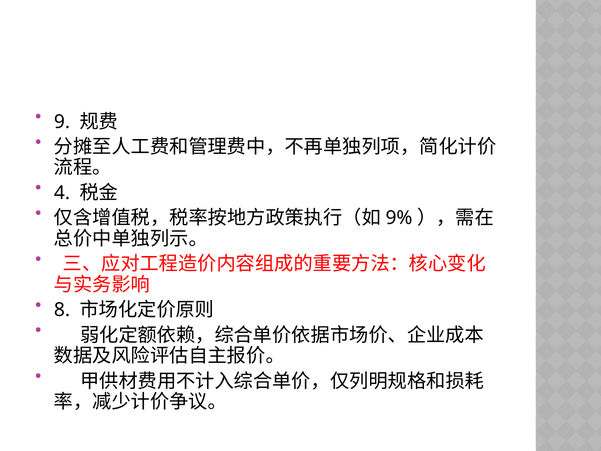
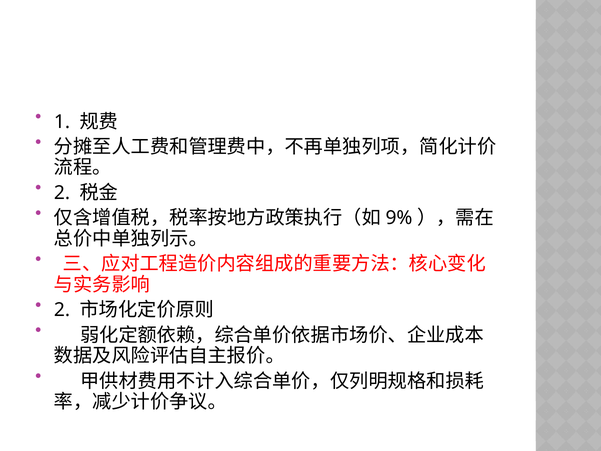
9: 9 -> 1
4 at (62, 193): 4 -> 2
8 at (62, 310): 8 -> 2
